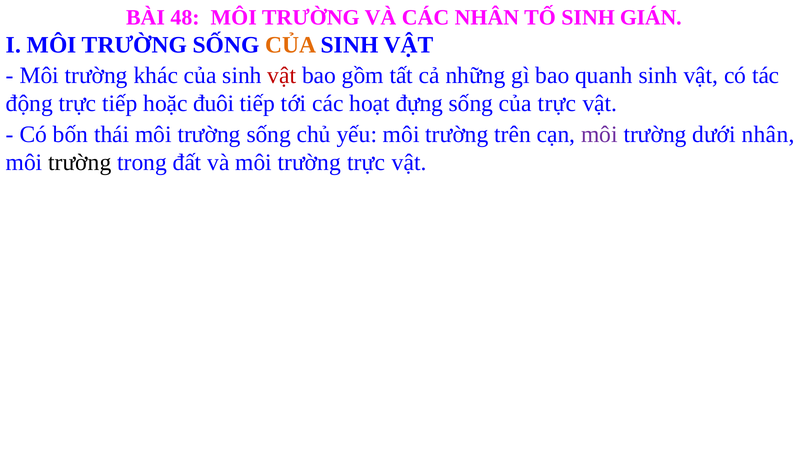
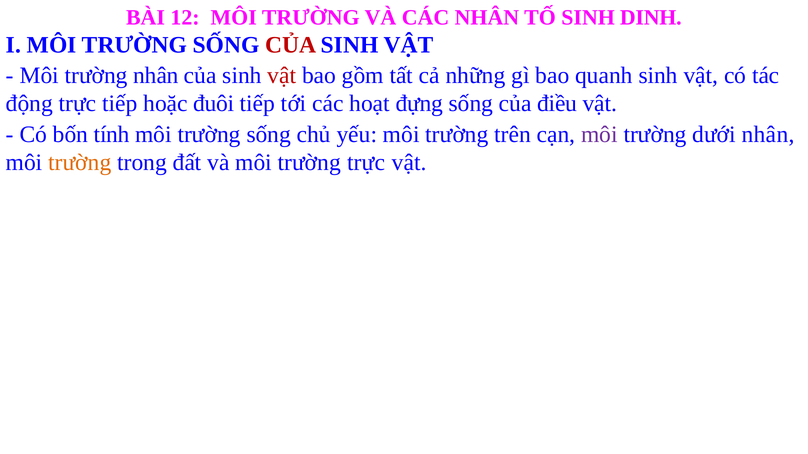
48: 48 -> 12
GIÁN: GIÁN -> DINH
CỦA at (291, 45) colour: orange -> red
trường khác: khác -> nhân
của trực: trực -> điều
thái: thái -> tính
trường at (80, 163) colour: black -> orange
